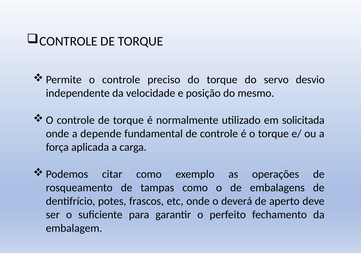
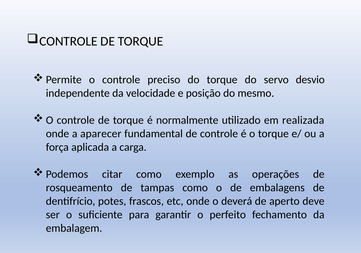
solicitada: solicitada -> realizada
depende: depende -> aparecer
